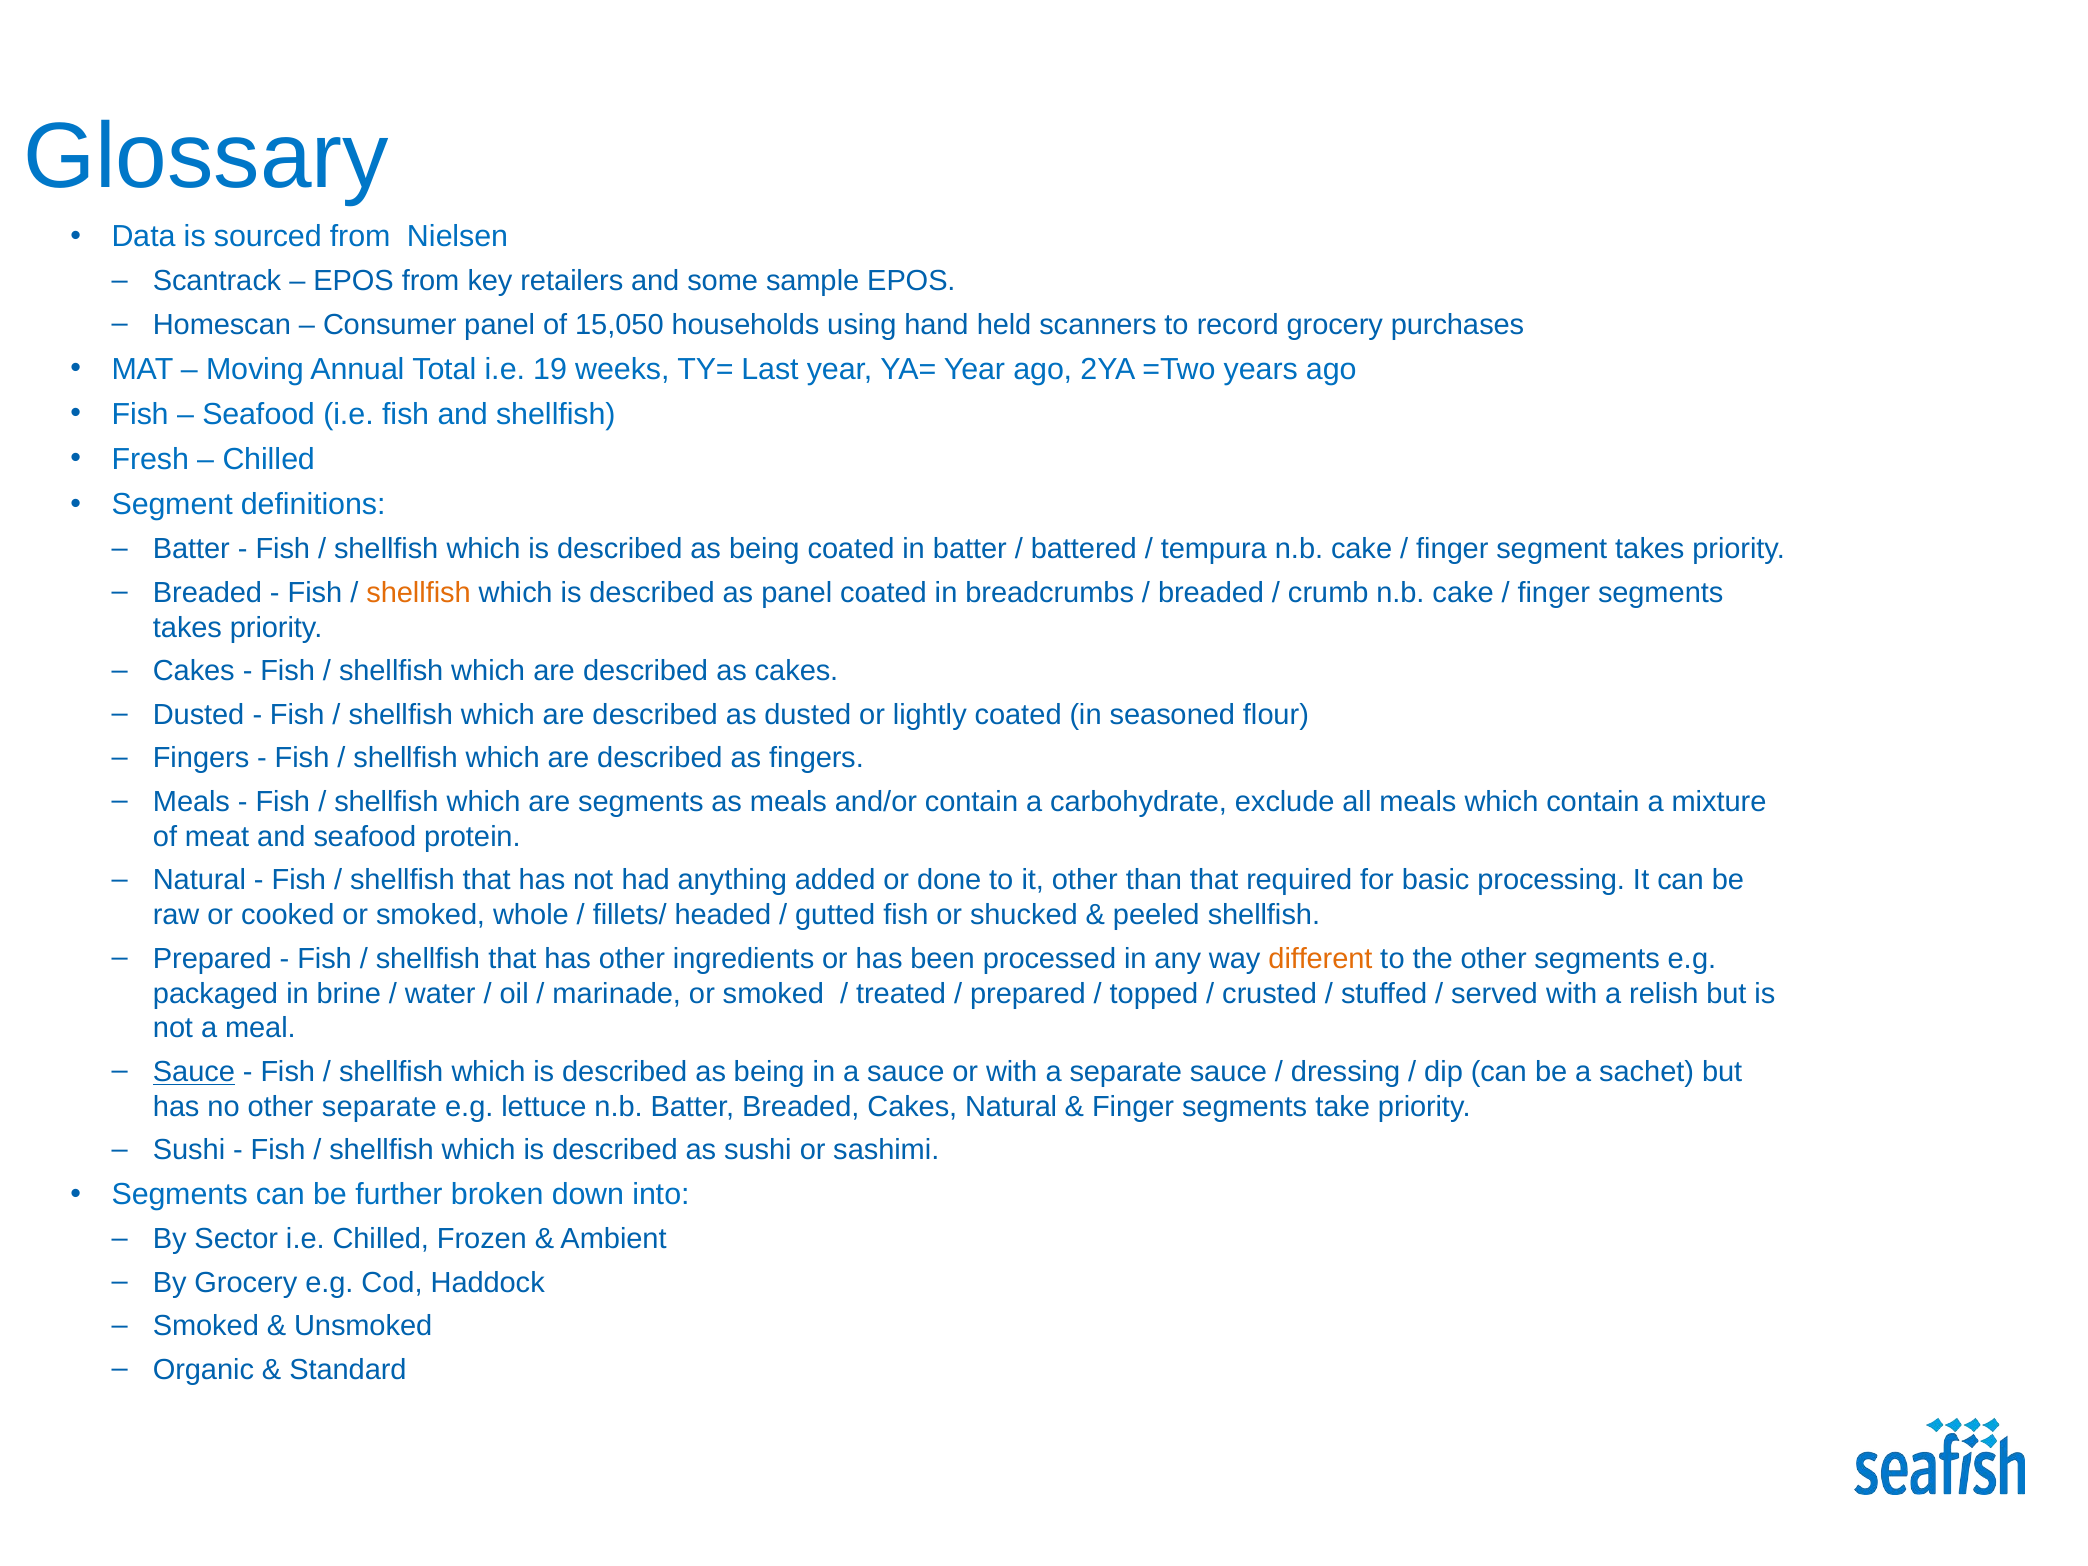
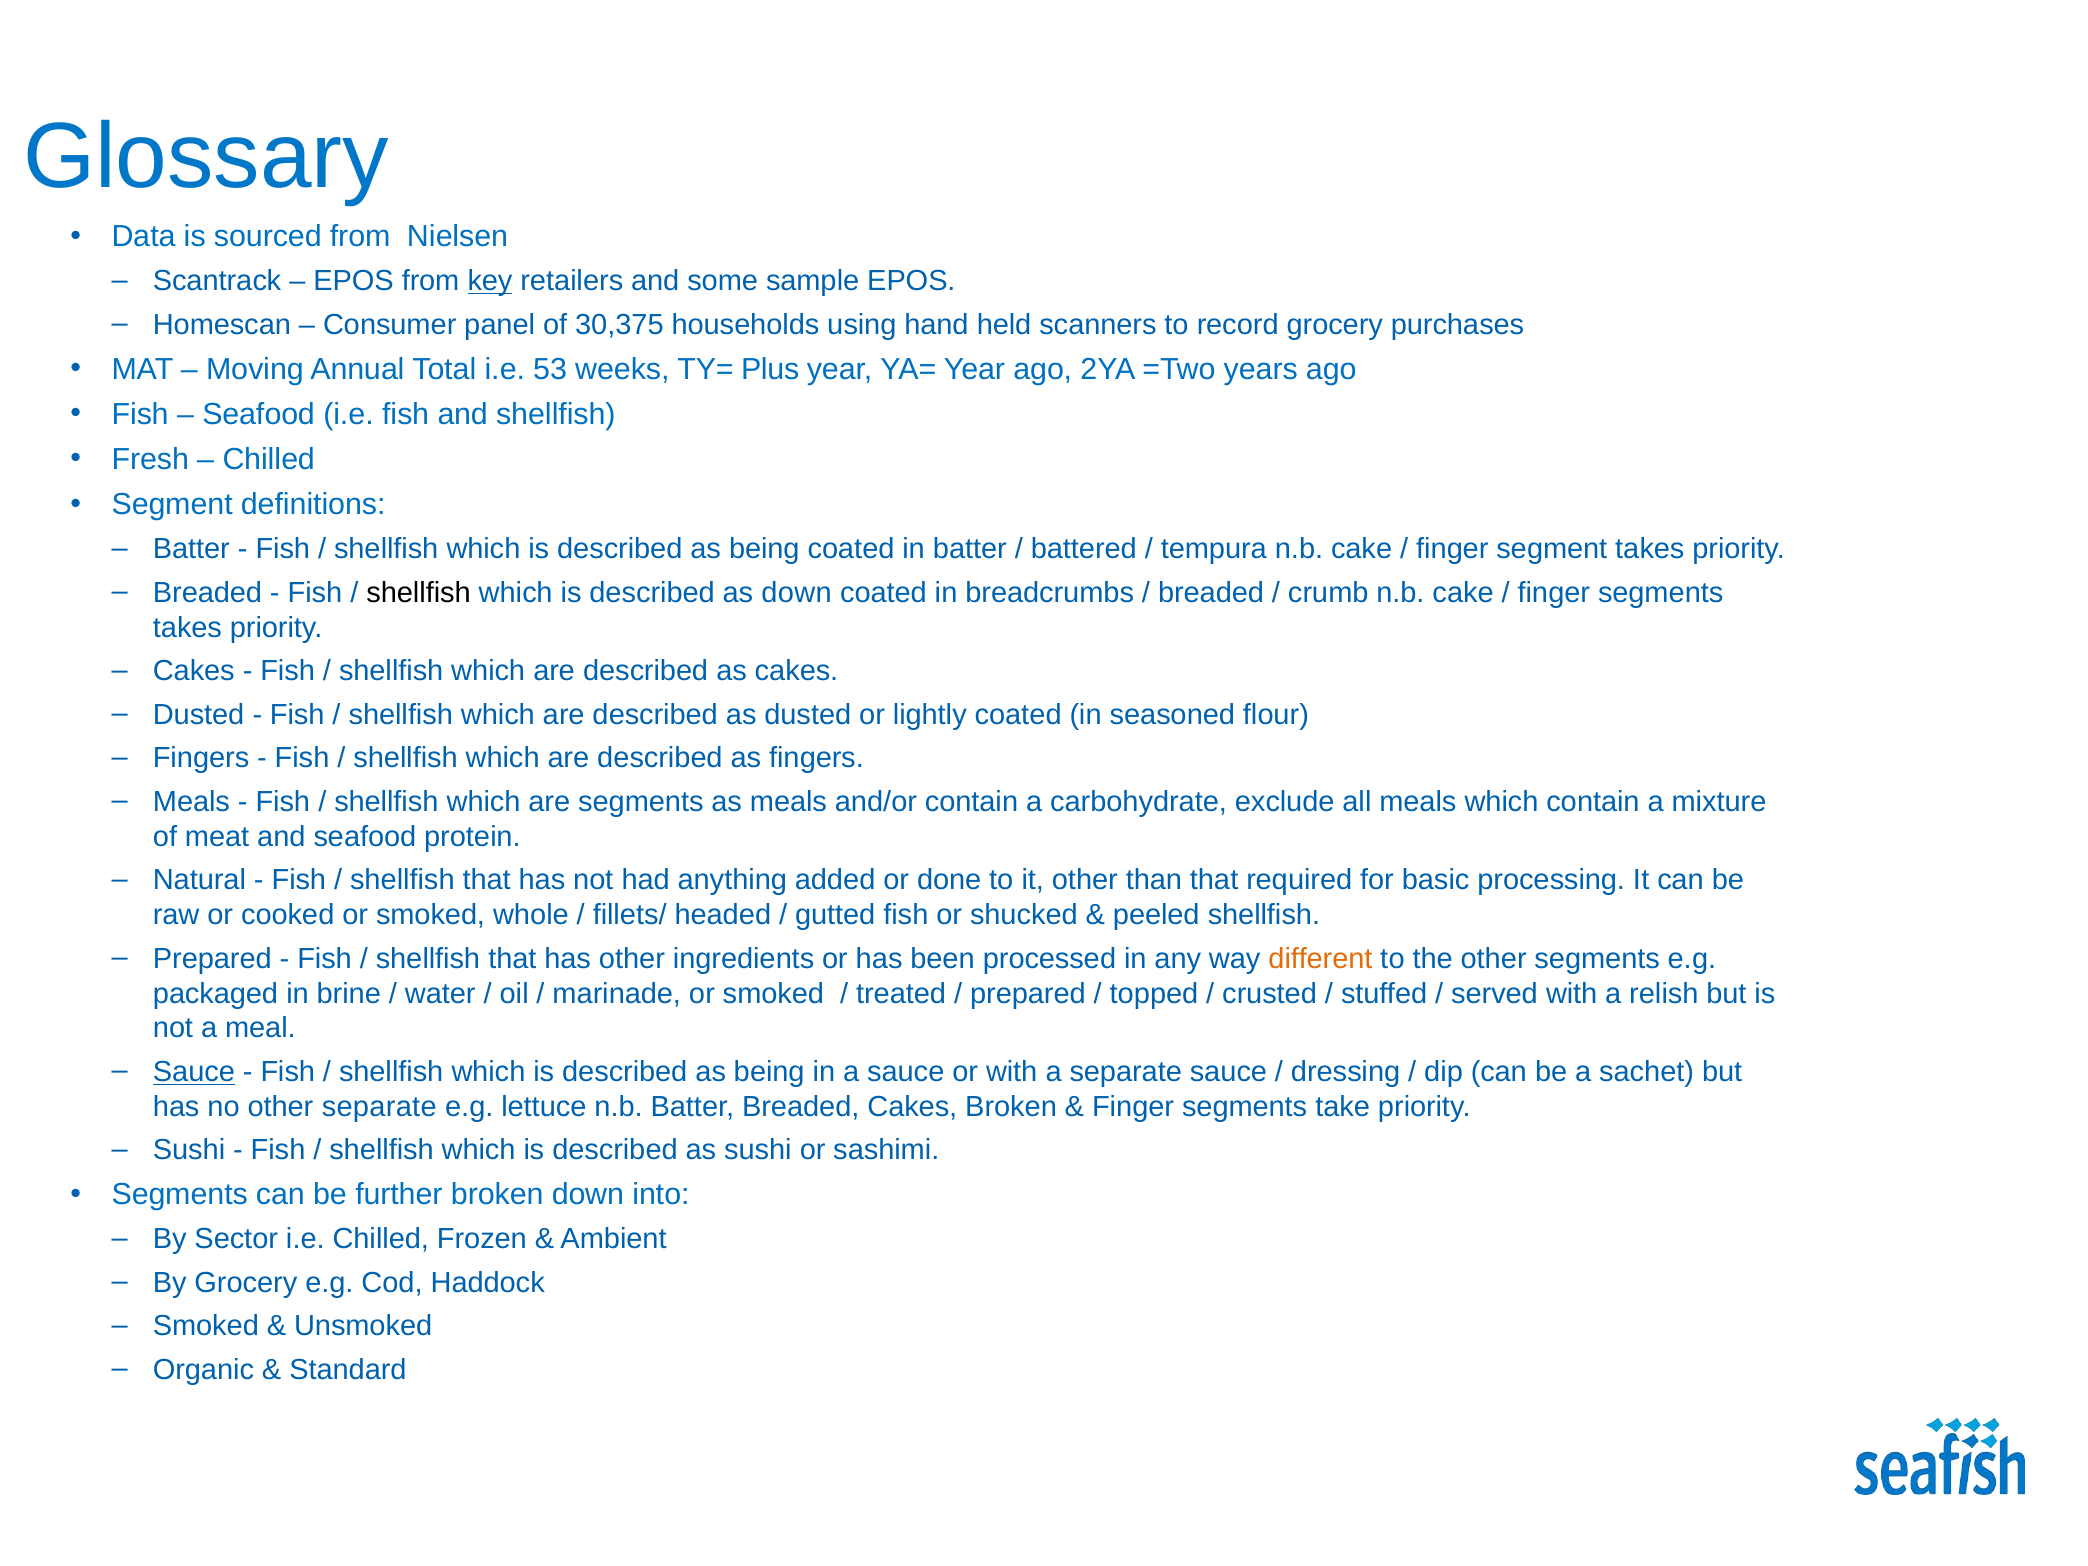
key underline: none -> present
15,050: 15,050 -> 30,375
19: 19 -> 53
Last: Last -> Plus
shellfish at (419, 593) colour: orange -> black
as panel: panel -> down
Cakes Natural: Natural -> Broken
